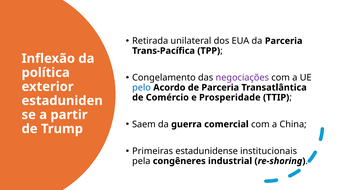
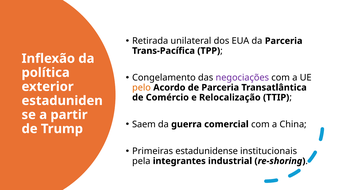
pelo colour: blue -> orange
Prosperidade: Prosperidade -> Relocalização
congêneres: congêneres -> integrantes
